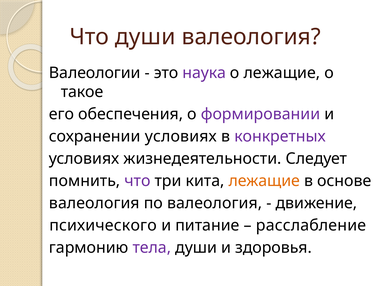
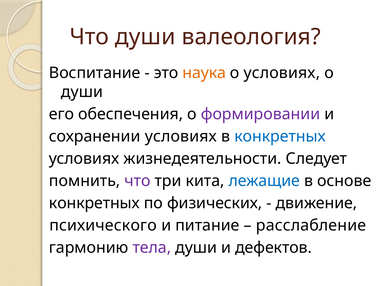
Валеологии: Валеологии -> Воспитание
наука colour: purple -> orange
о лежащие: лежащие -> условиях
такое at (82, 92): такое -> души
конкретных at (280, 137) colour: purple -> blue
лежащие at (264, 181) colour: orange -> blue
валеология at (94, 204): валеология -> конкретных
по валеология: валеология -> физических
здоровья: здоровья -> дефектов
